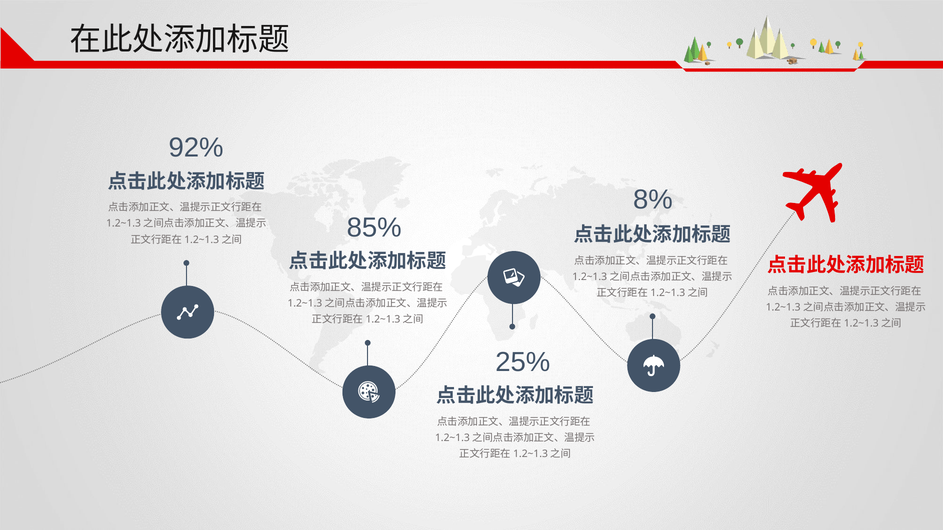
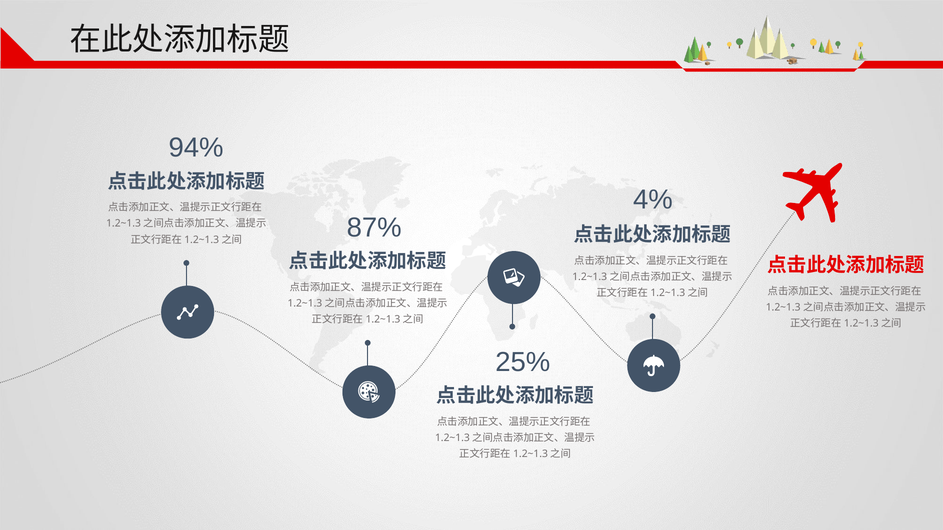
92%: 92% -> 94%
8%: 8% -> 4%
85%: 85% -> 87%
